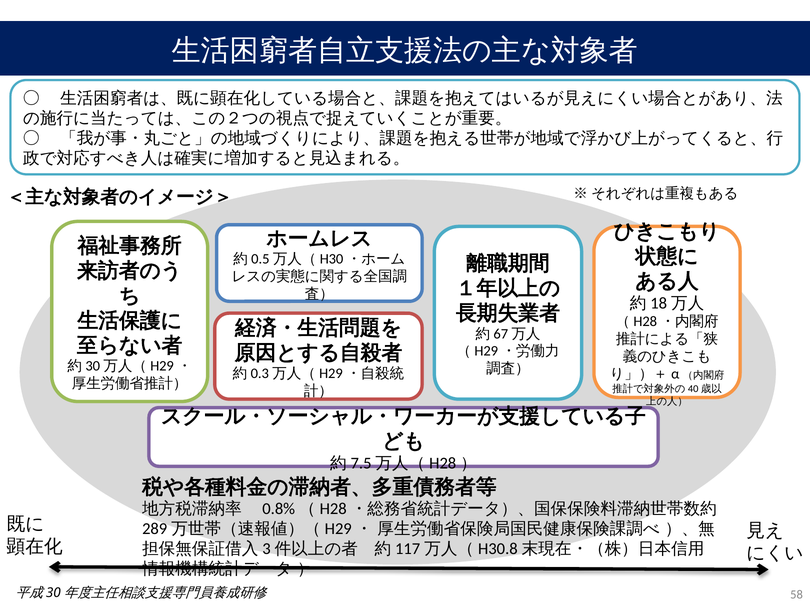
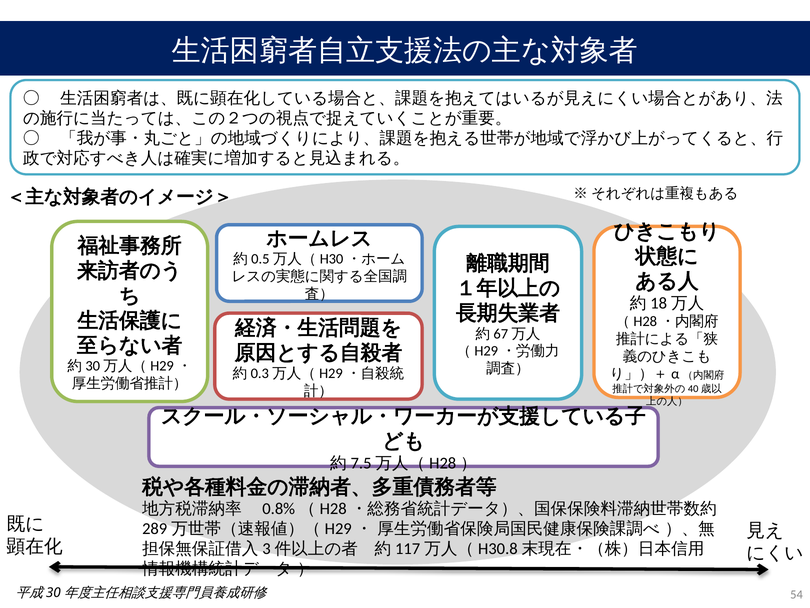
58: 58 -> 54
